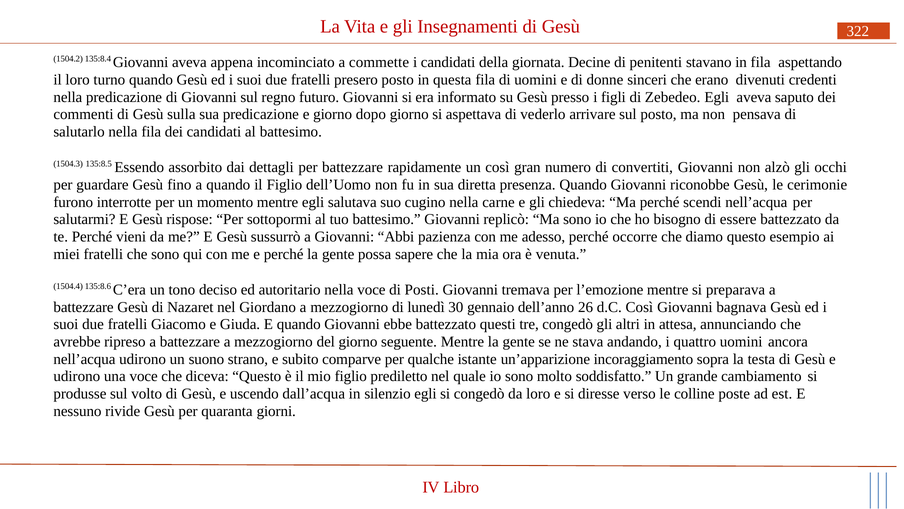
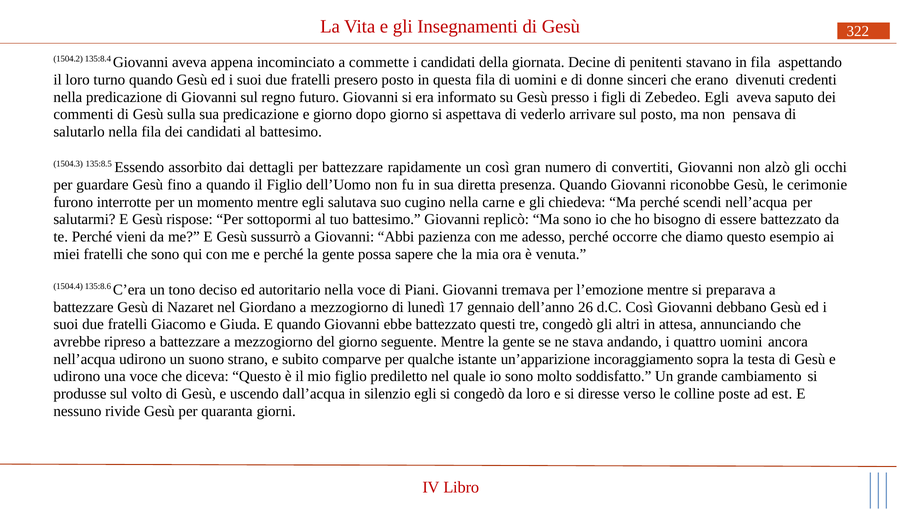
Posti: Posti -> Piani
30: 30 -> 17
bagnava: bagnava -> debbano
